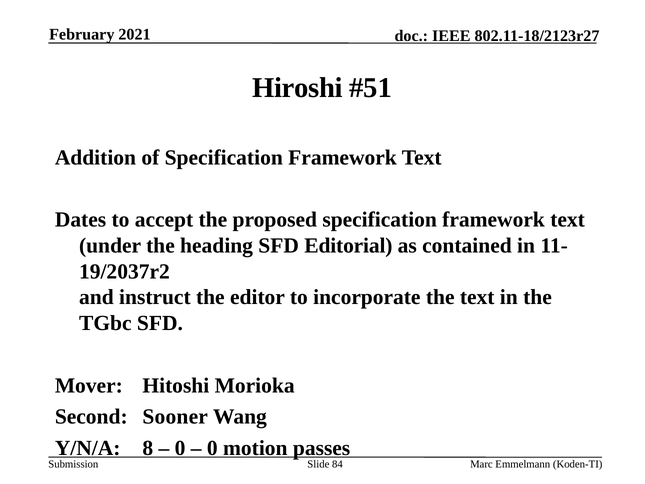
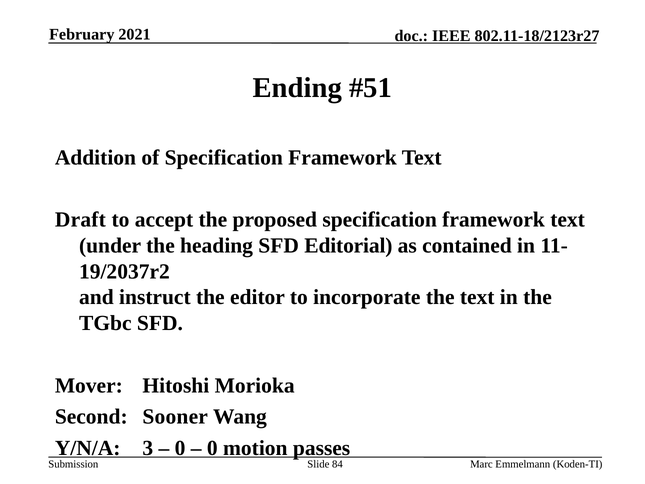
Hiroshi: Hiroshi -> Ending
Dates: Dates -> Draft
8: 8 -> 3
